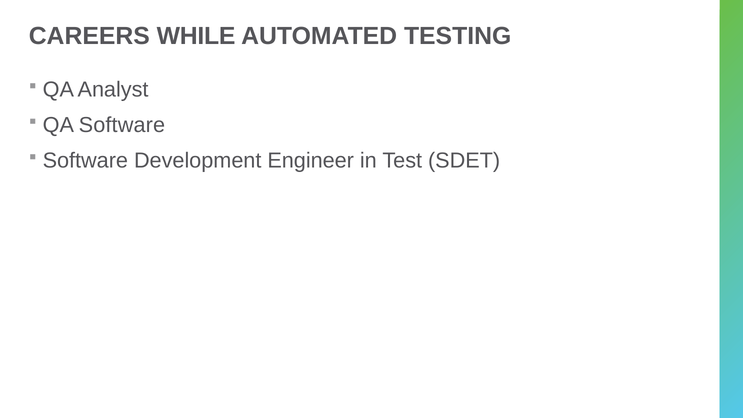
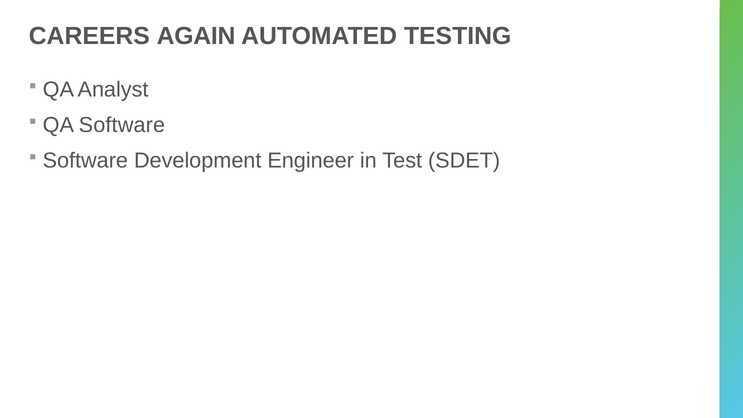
WHILE: WHILE -> AGAIN
